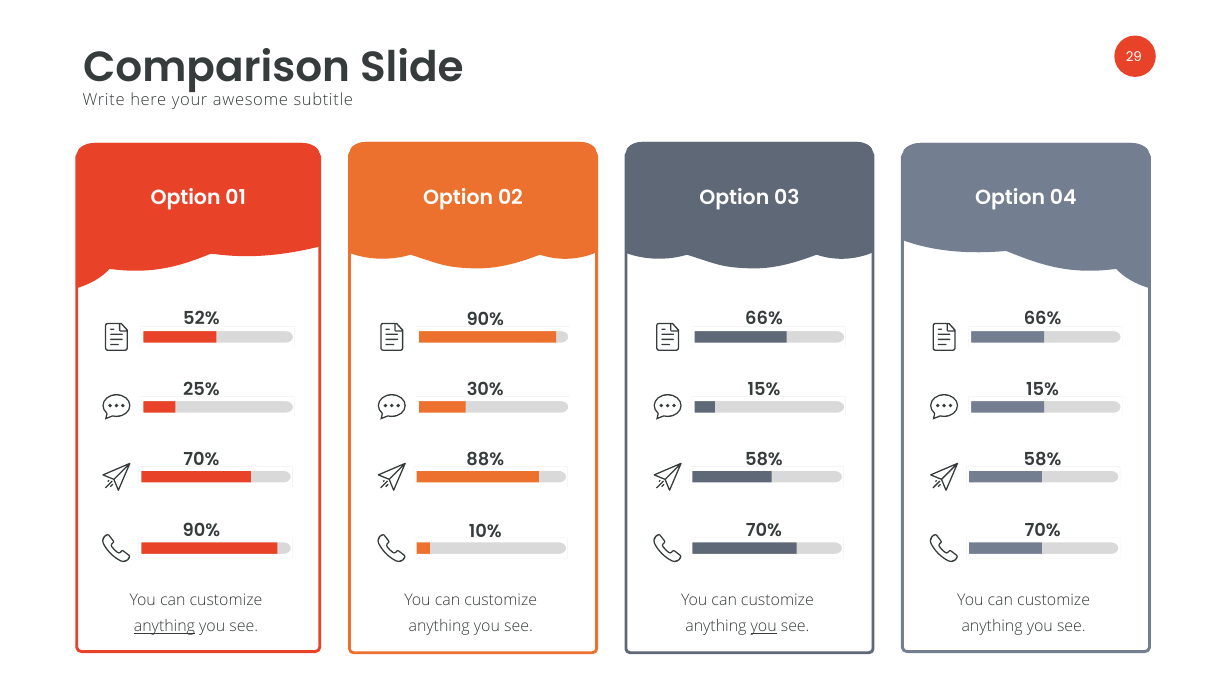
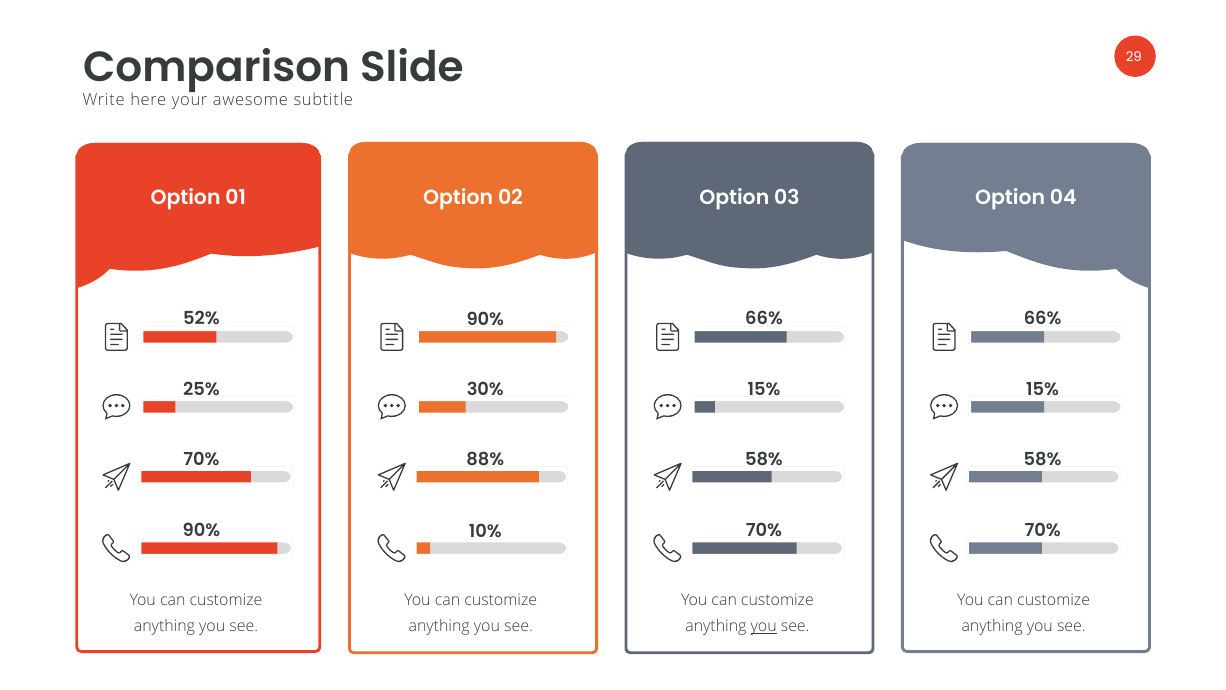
anything at (164, 626) underline: present -> none
